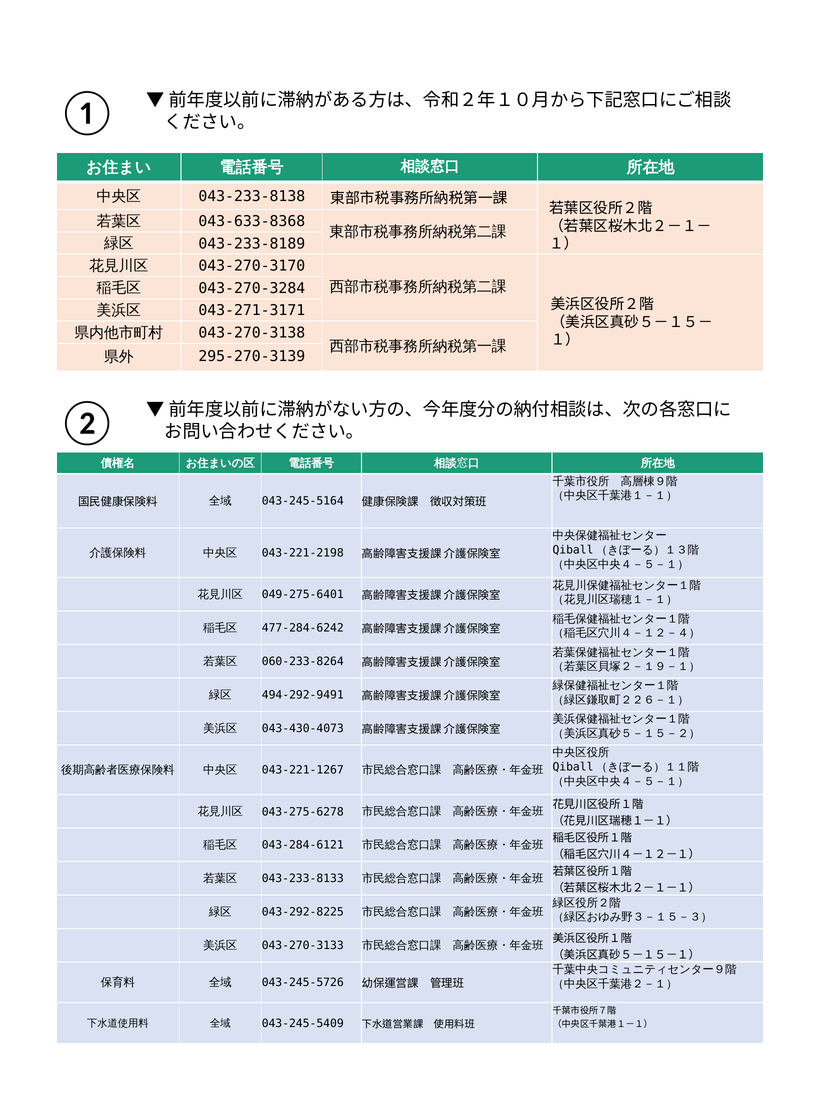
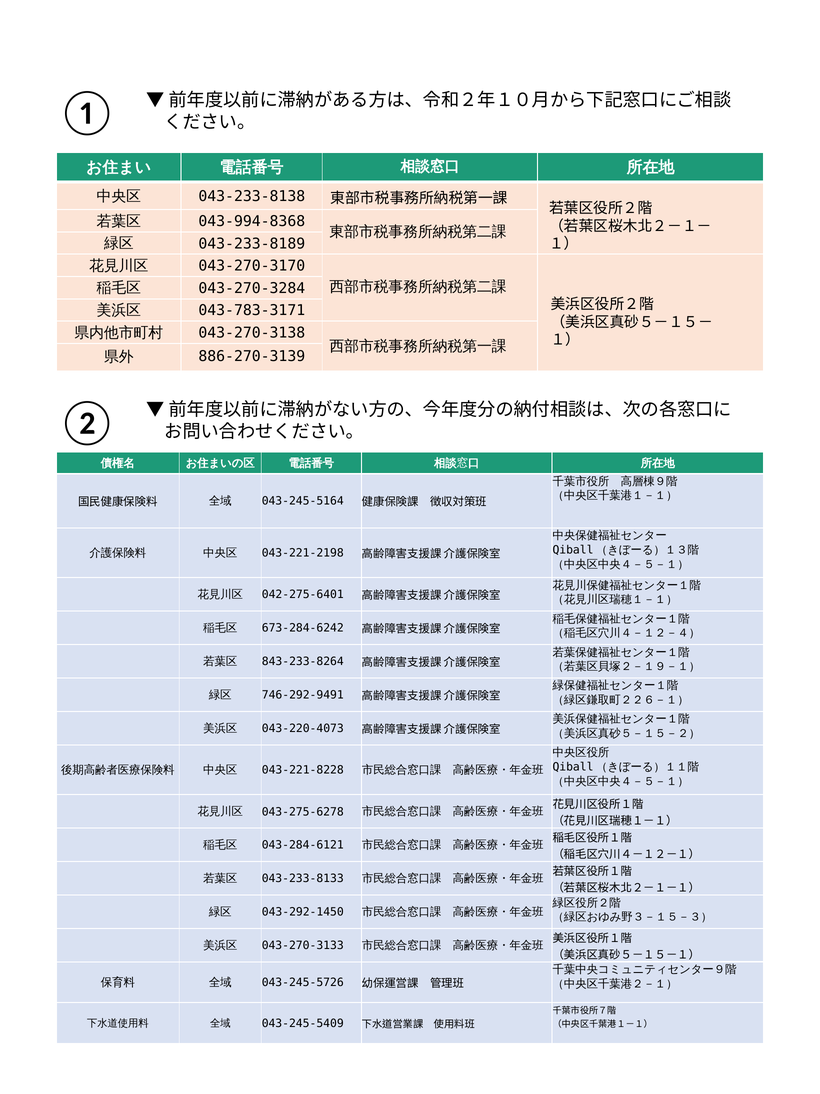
043-633-8368: 043-633-8368 -> 043-994-8368
043-271-3171: 043-271-3171 -> 043-783-3171
295-270-3139: 295-270-3139 -> 886-270-3139
049-275-6401: 049-275-6401 -> 042-275-6401
477-284-6242: 477-284-6242 -> 673-284-6242
060-233-8264: 060-233-8264 -> 843-233-8264
494-292-9491: 494-292-9491 -> 746-292-9491
043-430-4073: 043-430-4073 -> 043-220-4073
043-221-1267: 043-221-1267 -> 043-221-8228
043-292-8225: 043-292-8225 -> 043-292-1450
